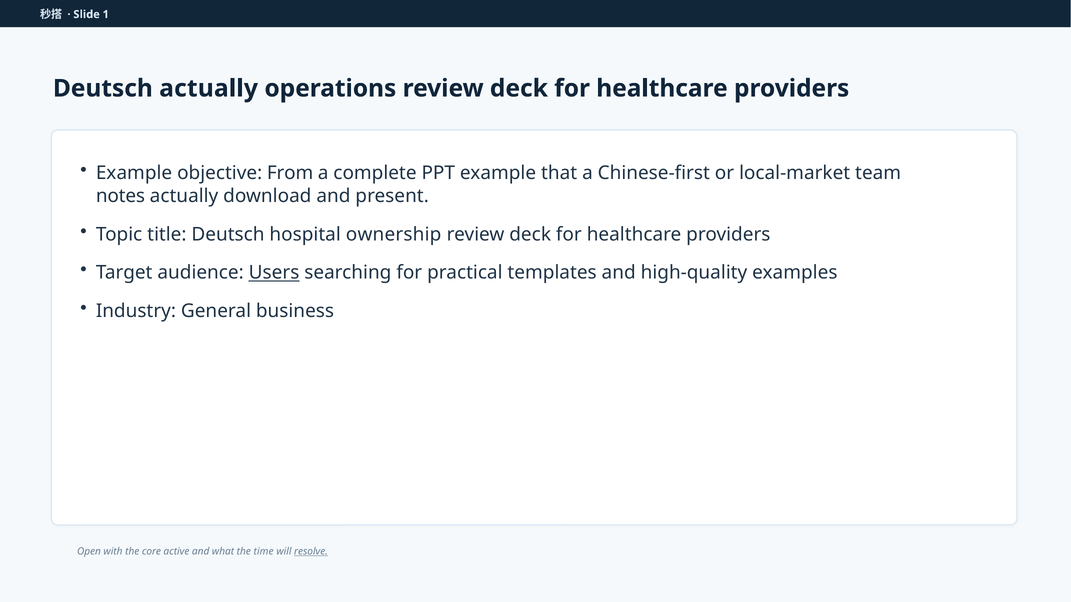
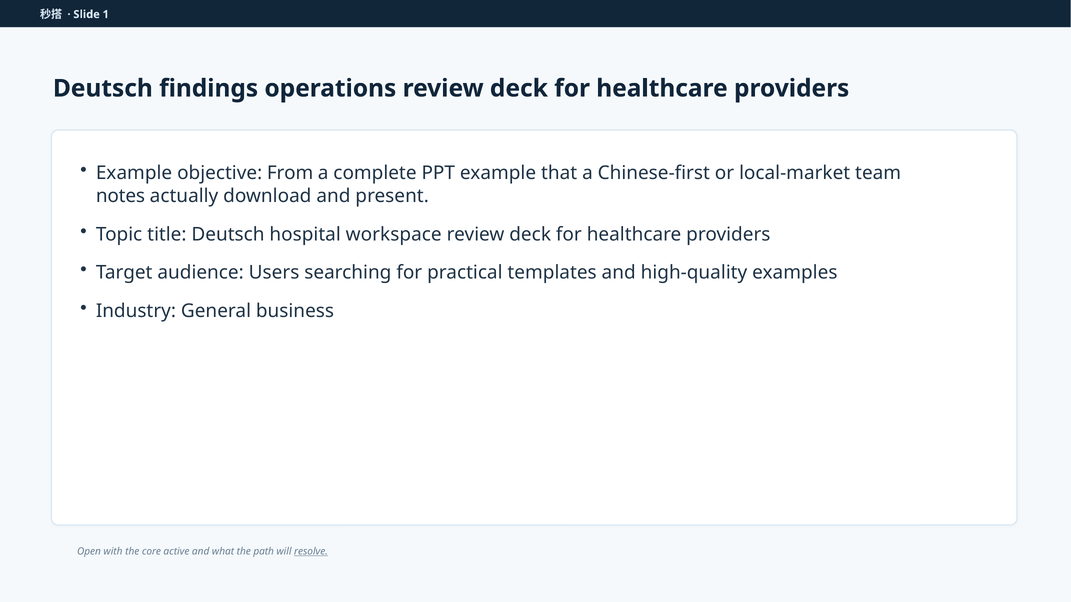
Deutsch actually: actually -> findings
ownership: ownership -> workspace
Users underline: present -> none
time: time -> path
